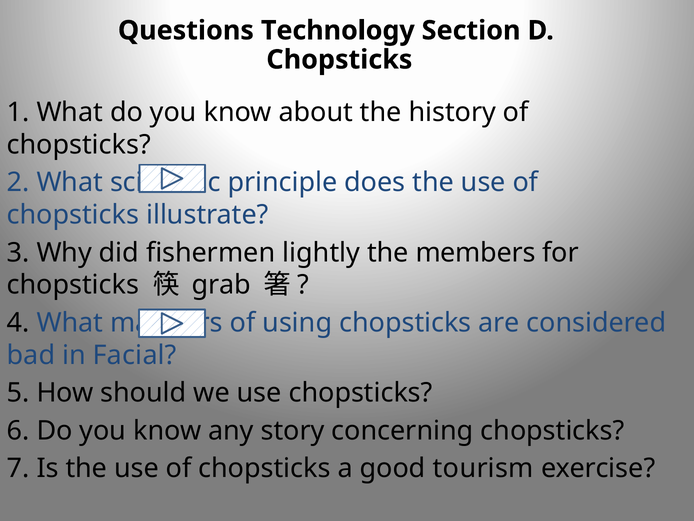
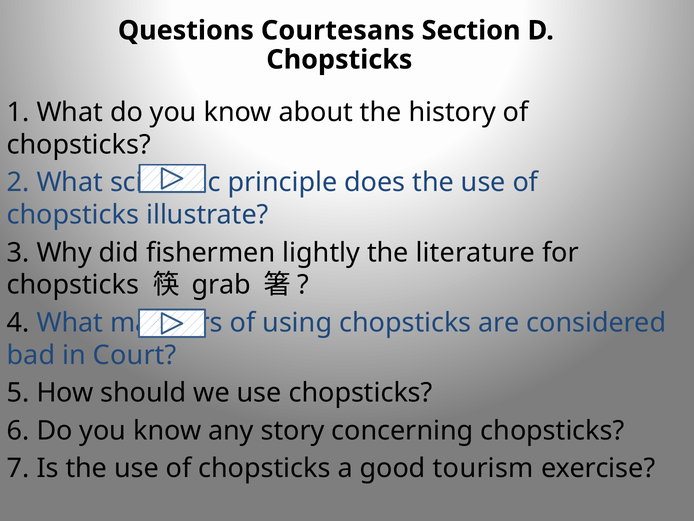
Technology: Technology -> Courtesans
members: members -> literature
Facial: Facial -> Court
